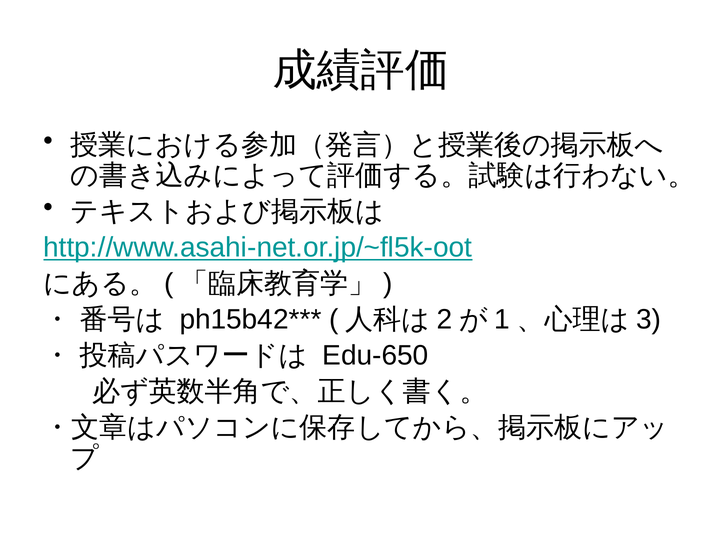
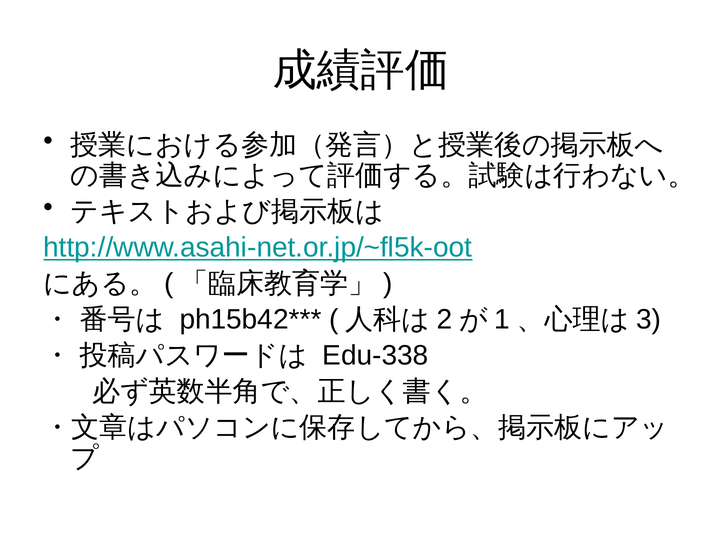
Edu-650: Edu-650 -> Edu-338
